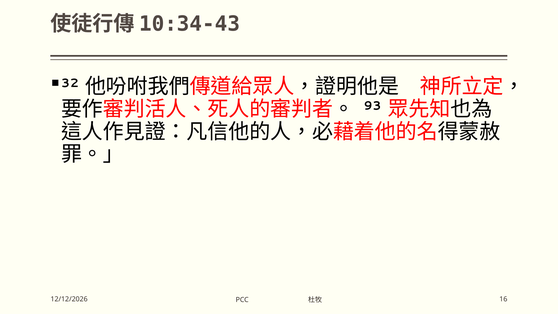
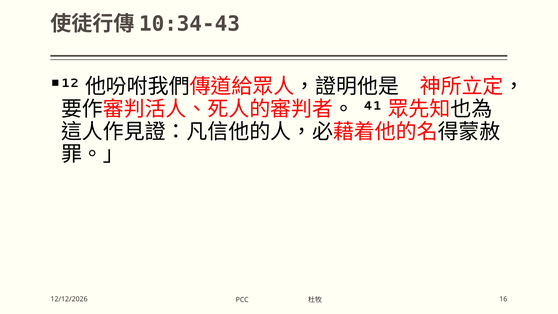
32: 32 -> 12
93: 93 -> 41
